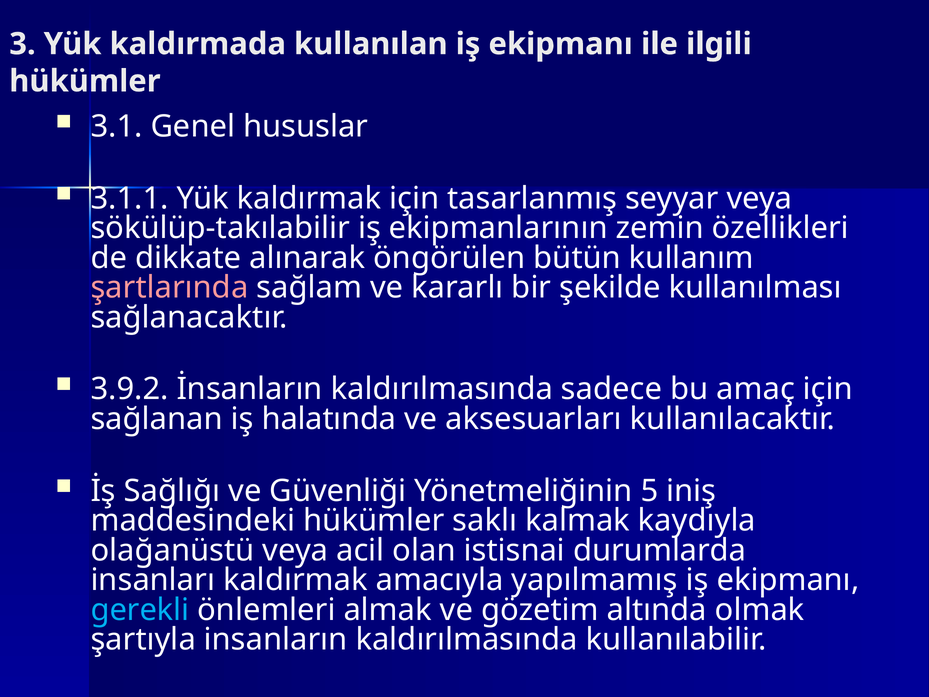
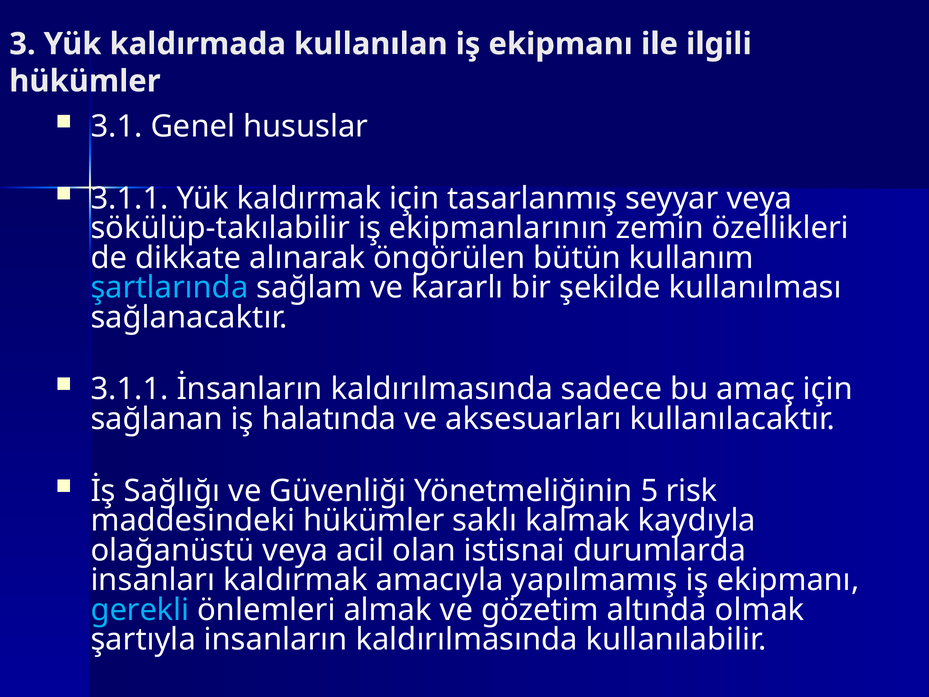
şartlarında colour: pink -> light blue
3.9.2 at (130, 389): 3.9.2 -> 3.1.1
iniş: iniş -> risk
